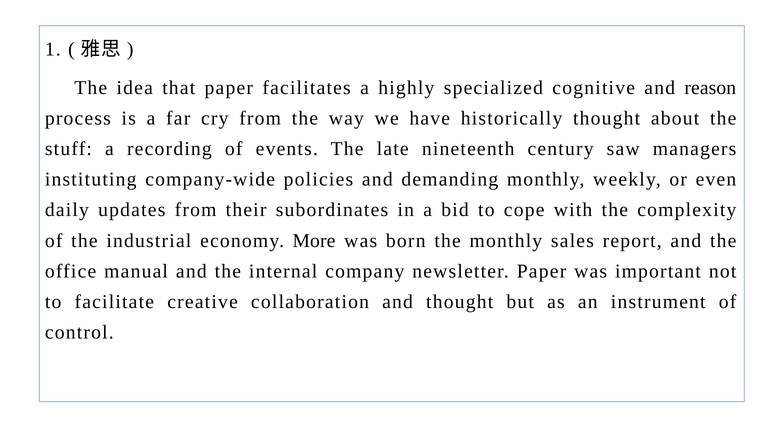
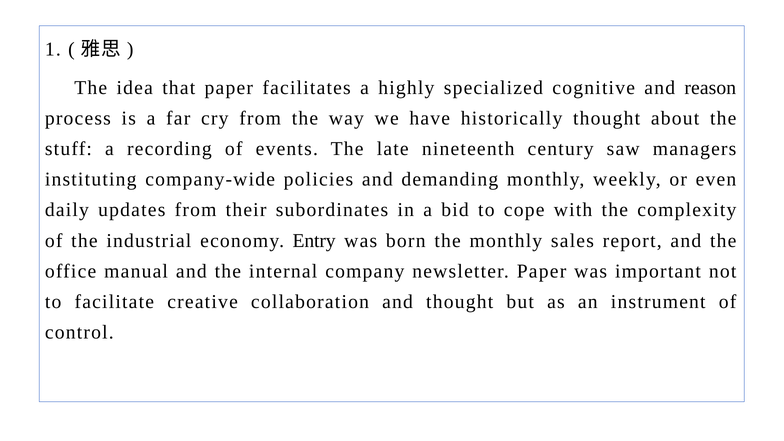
More: More -> Entry
